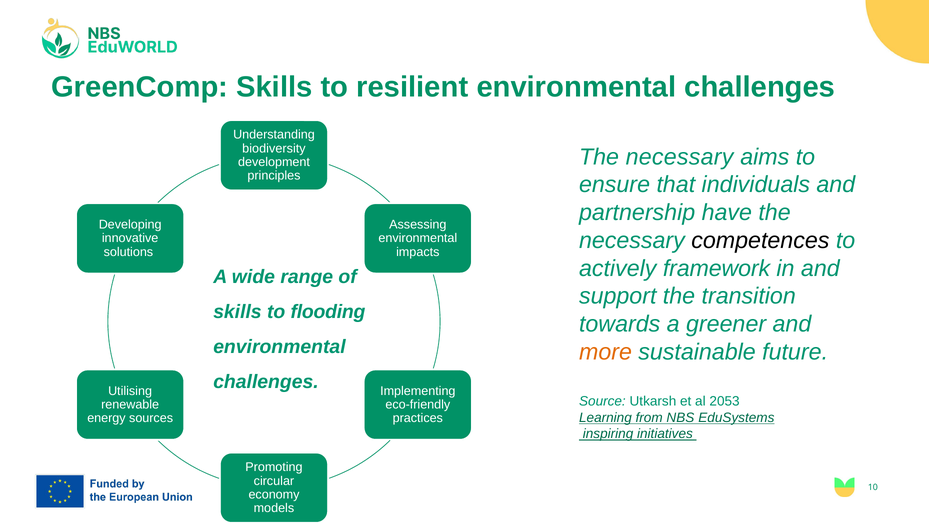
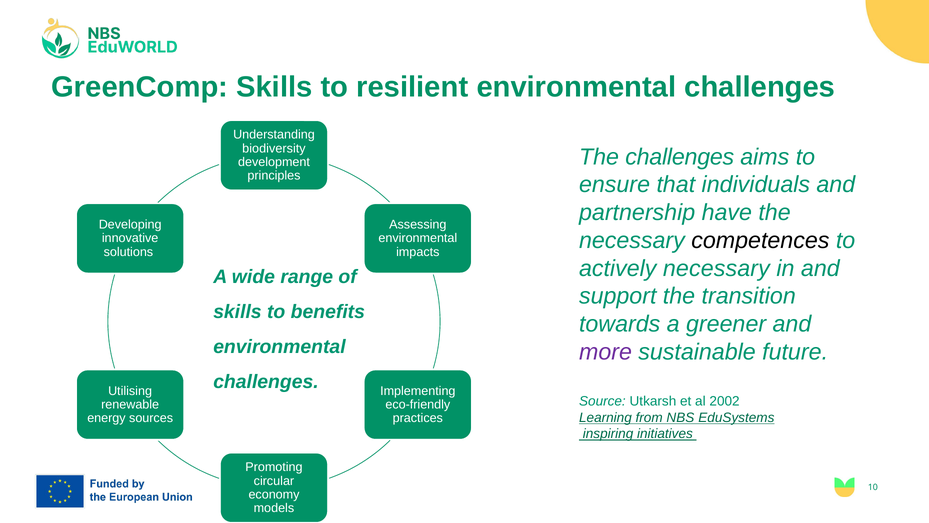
necessary at (680, 157): necessary -> challenges
actively framework: framework -> necessary
flooding: flooding -> benefits
more colour: orange -> purple
2053: 2053 -> 2002
